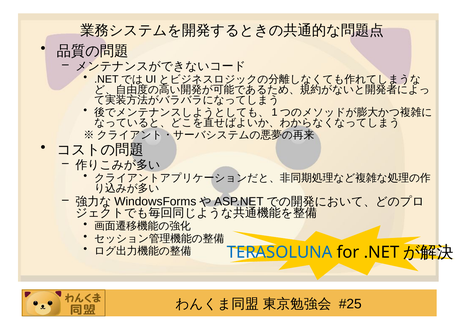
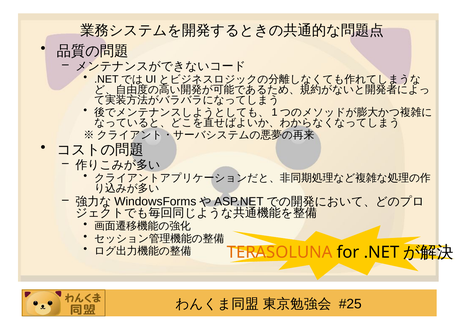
TERASOLUNA colour: blue -> orange
